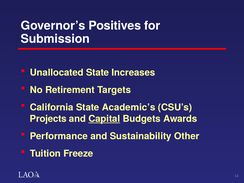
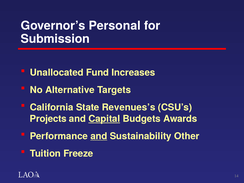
Positives: Positives -> Personal
Unallocated State: State -> Fund
Retirement: Retirement -> Alternative
Academic’s: Academic’s -> Revenues’s
and at (99, 136) underline: none -> present
